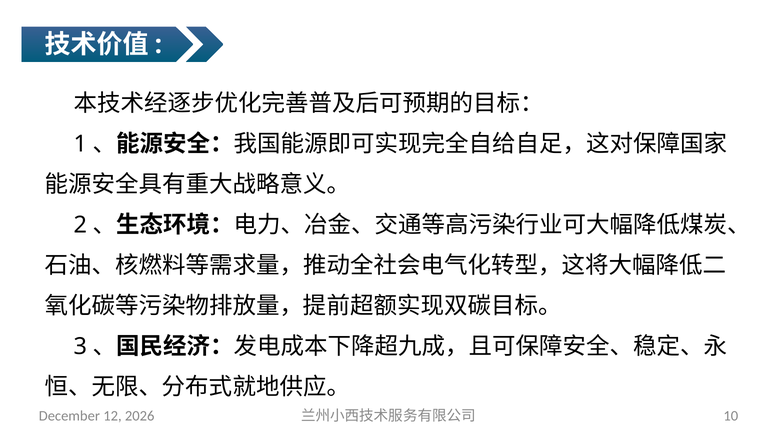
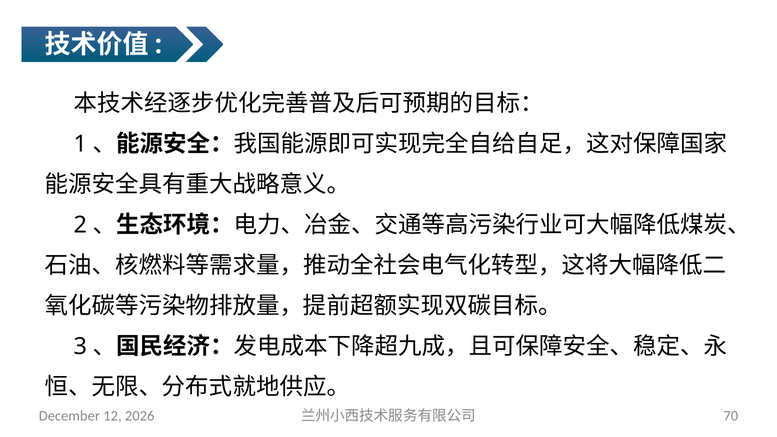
10: 10 -> 70
